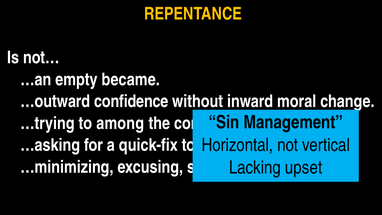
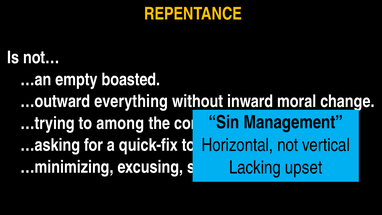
became: became -> boasted
confidence: confidence -> everything
